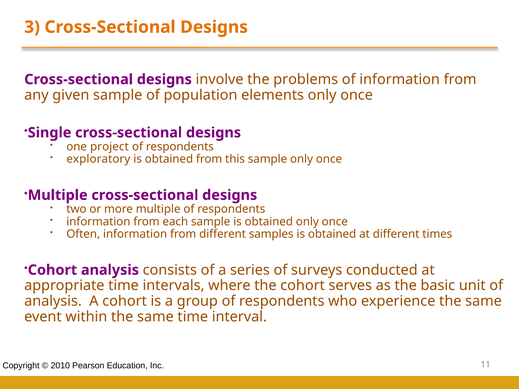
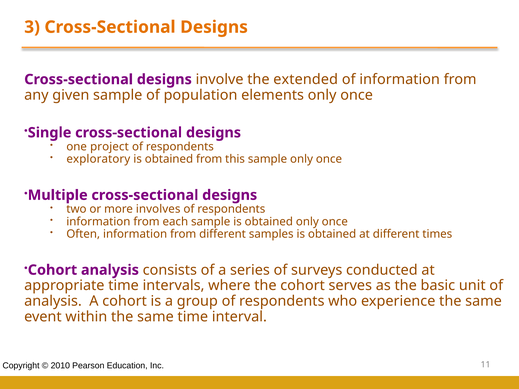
problems: problems -> extended
more multiple: multiple -> involves
